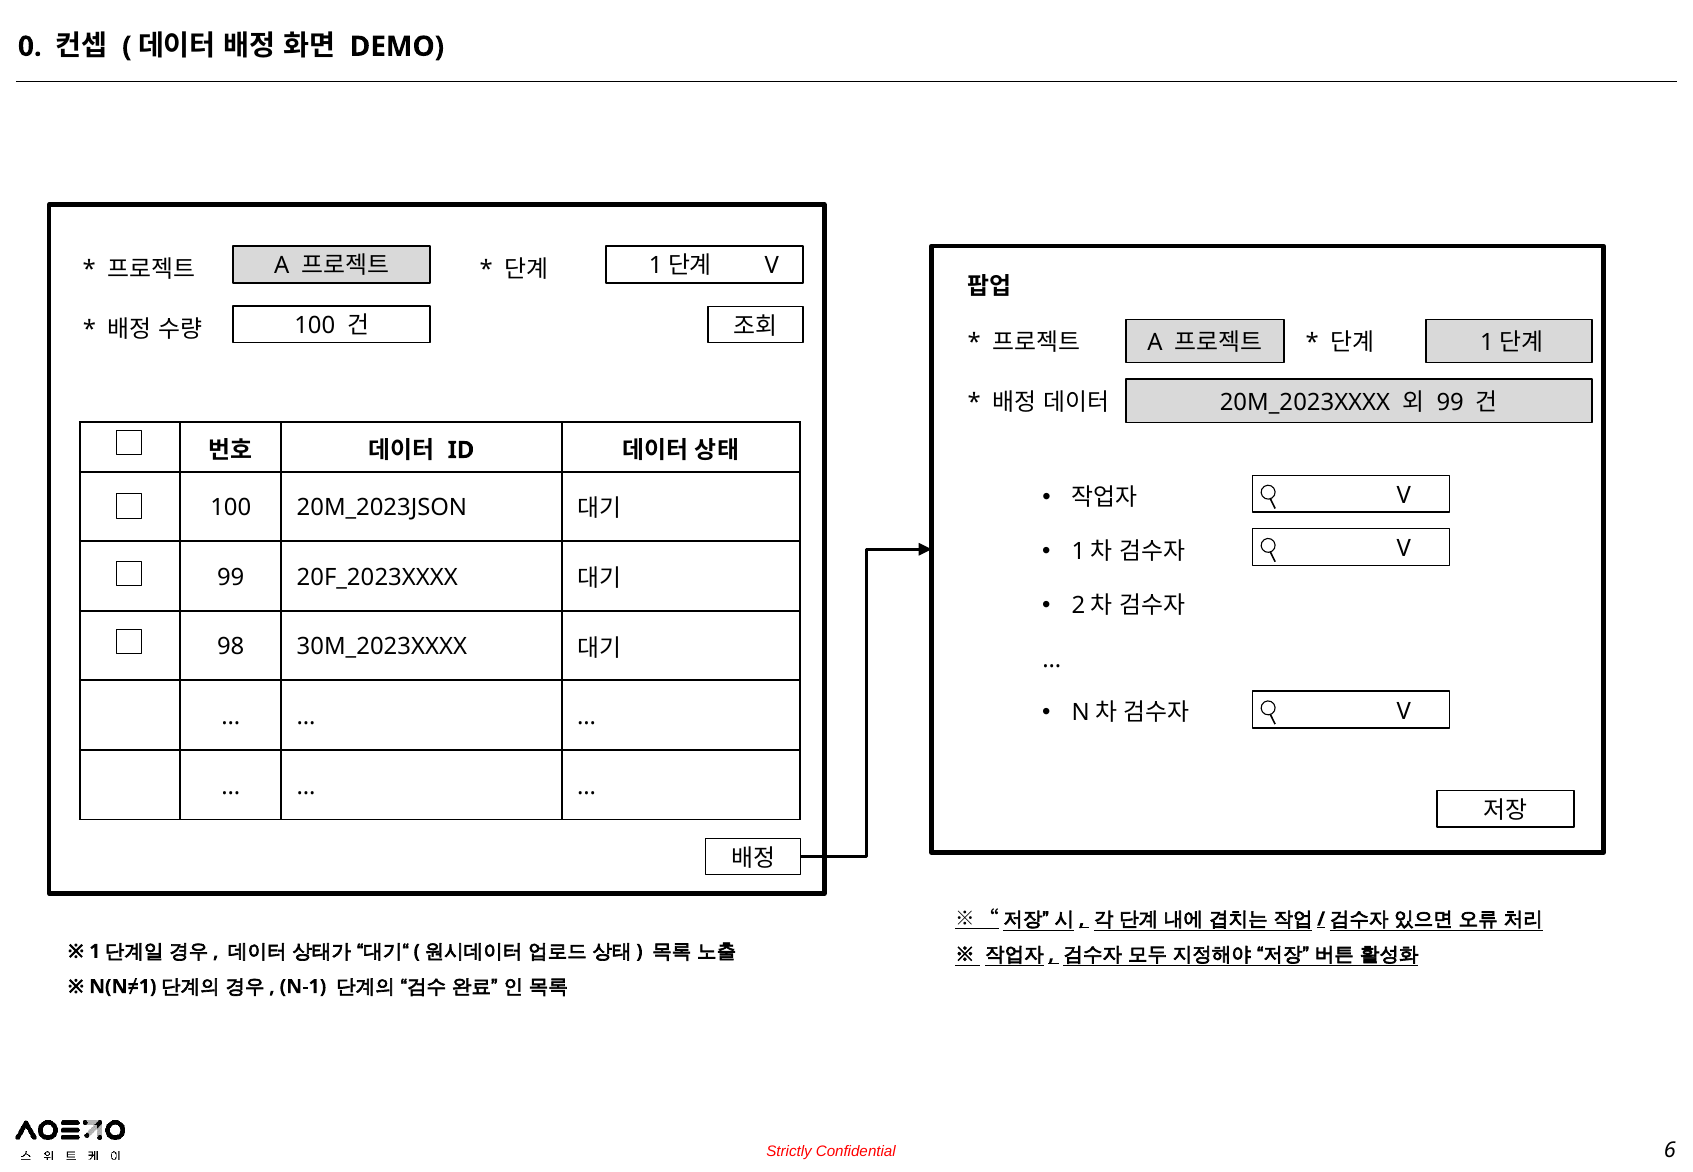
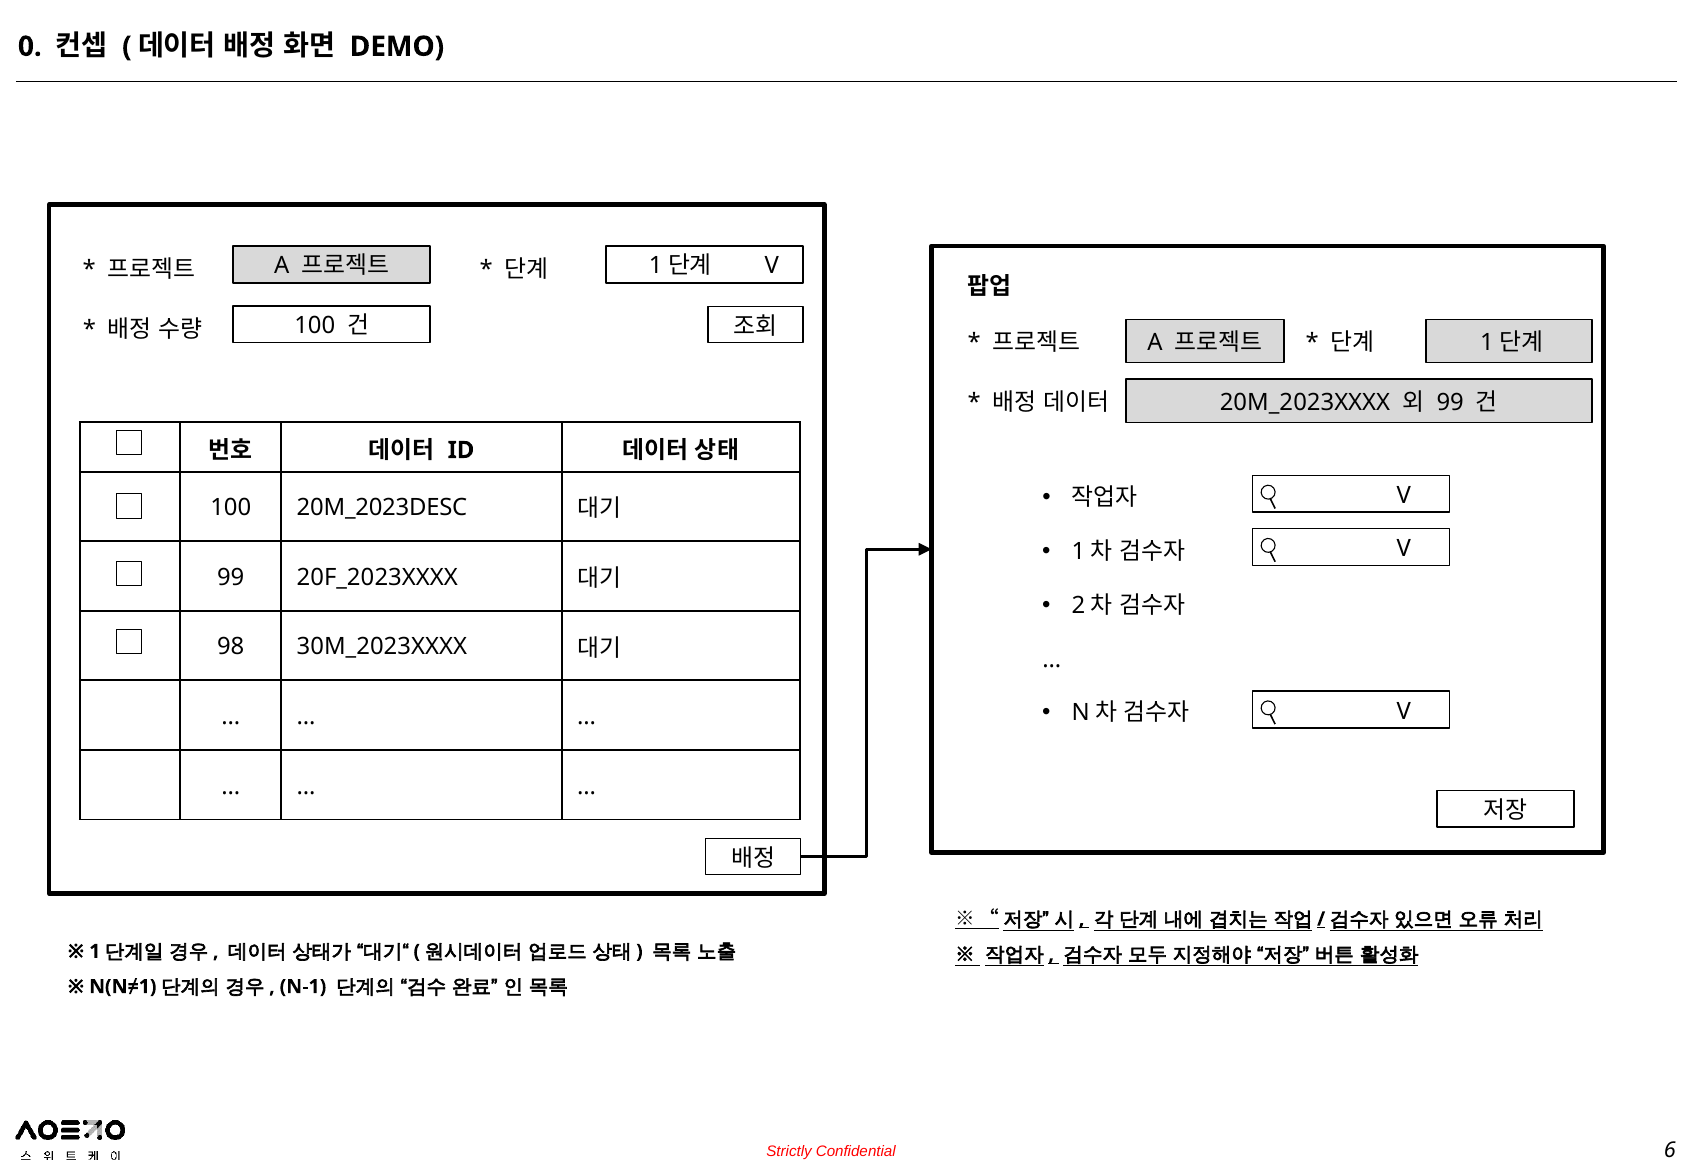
20M_2023JSON: 20M_2023JSON -> 20M_2023DESC
